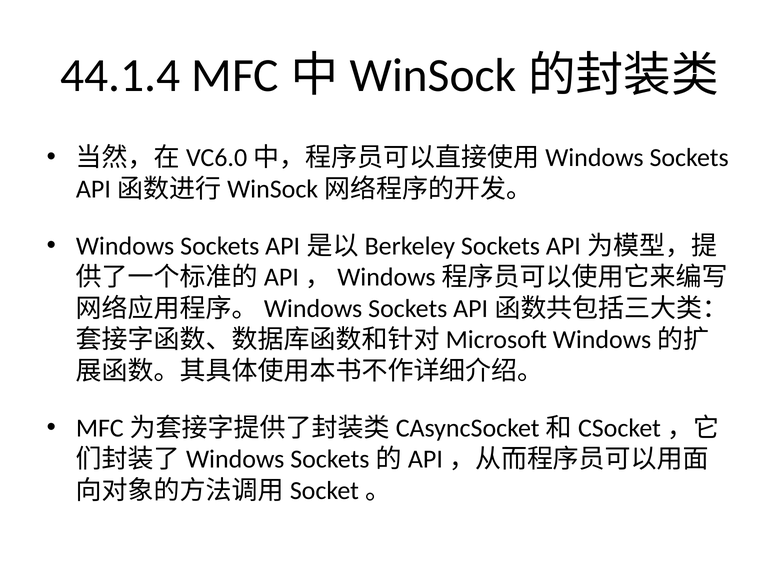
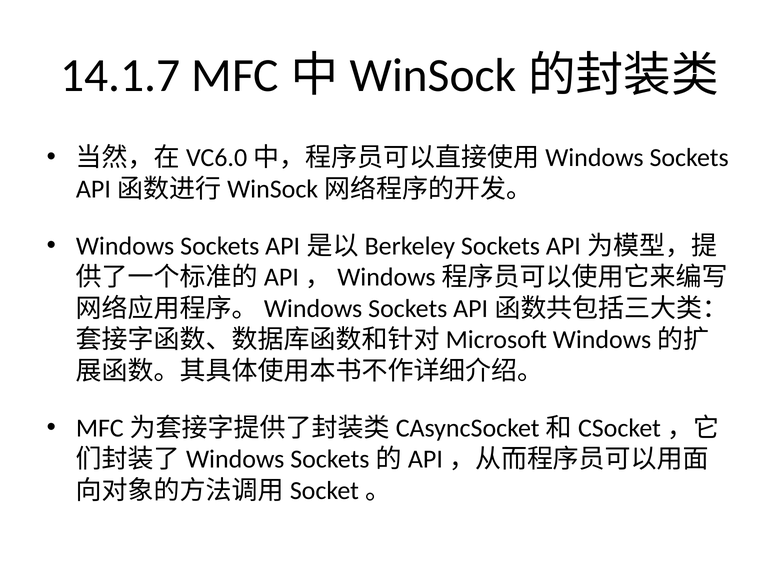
44.1.4: 44.1.4 -> 14.1.7
